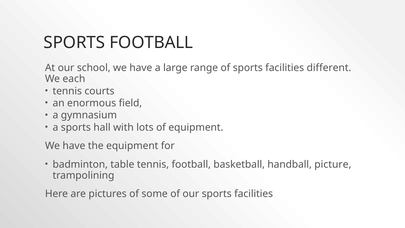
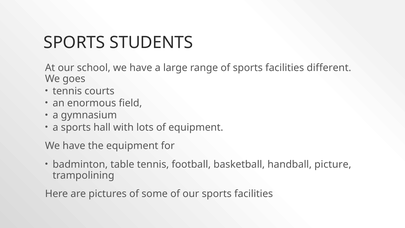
SPORTS FOOTBALL: FOOTBALL -> STUDENTS
each: each -> goes
